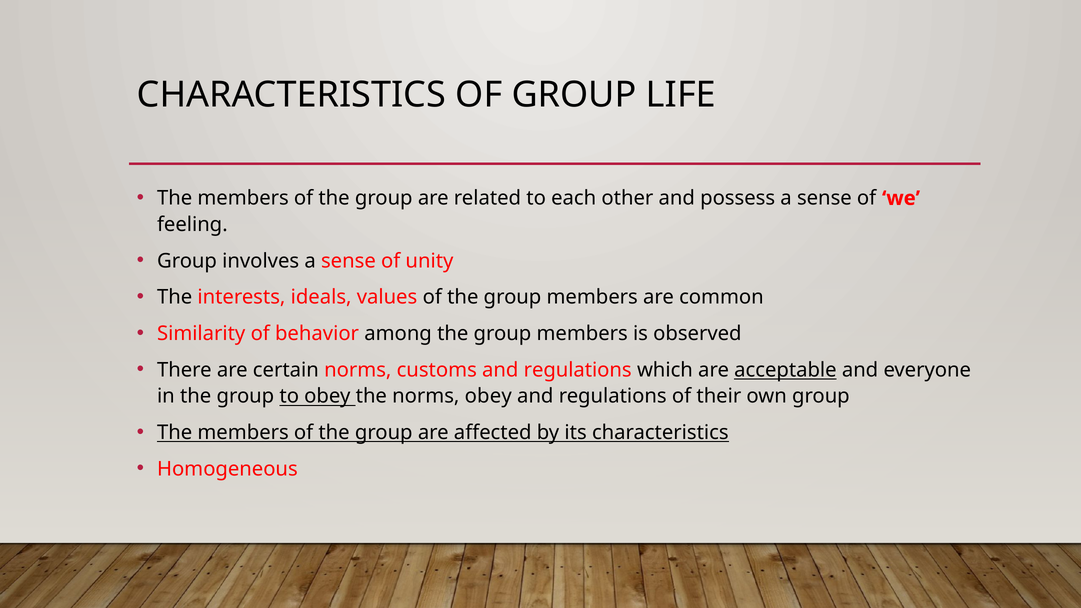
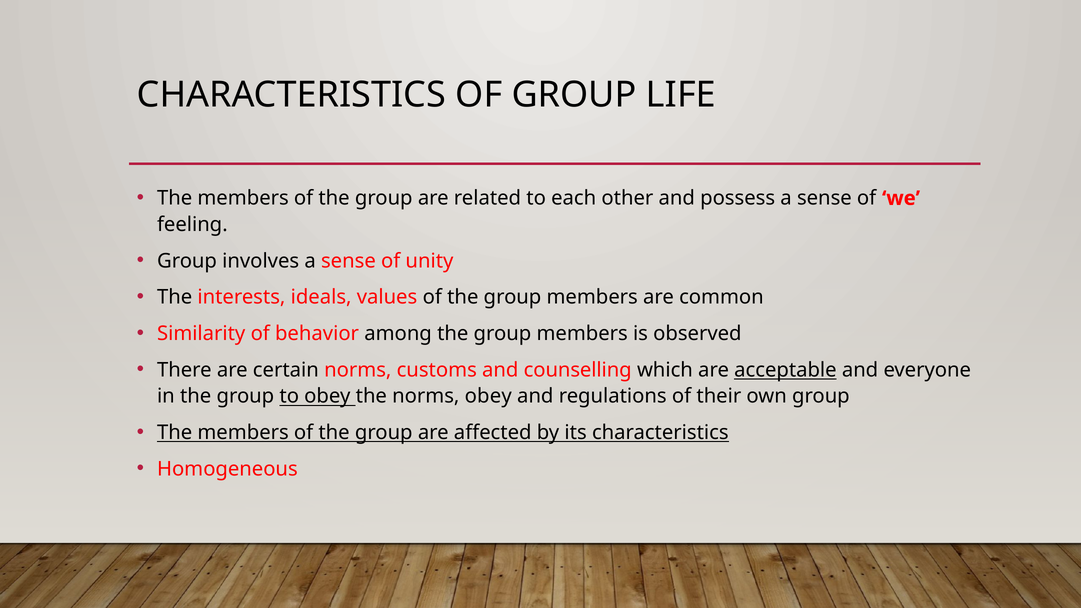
customs and regulations: regulations -> counselling
